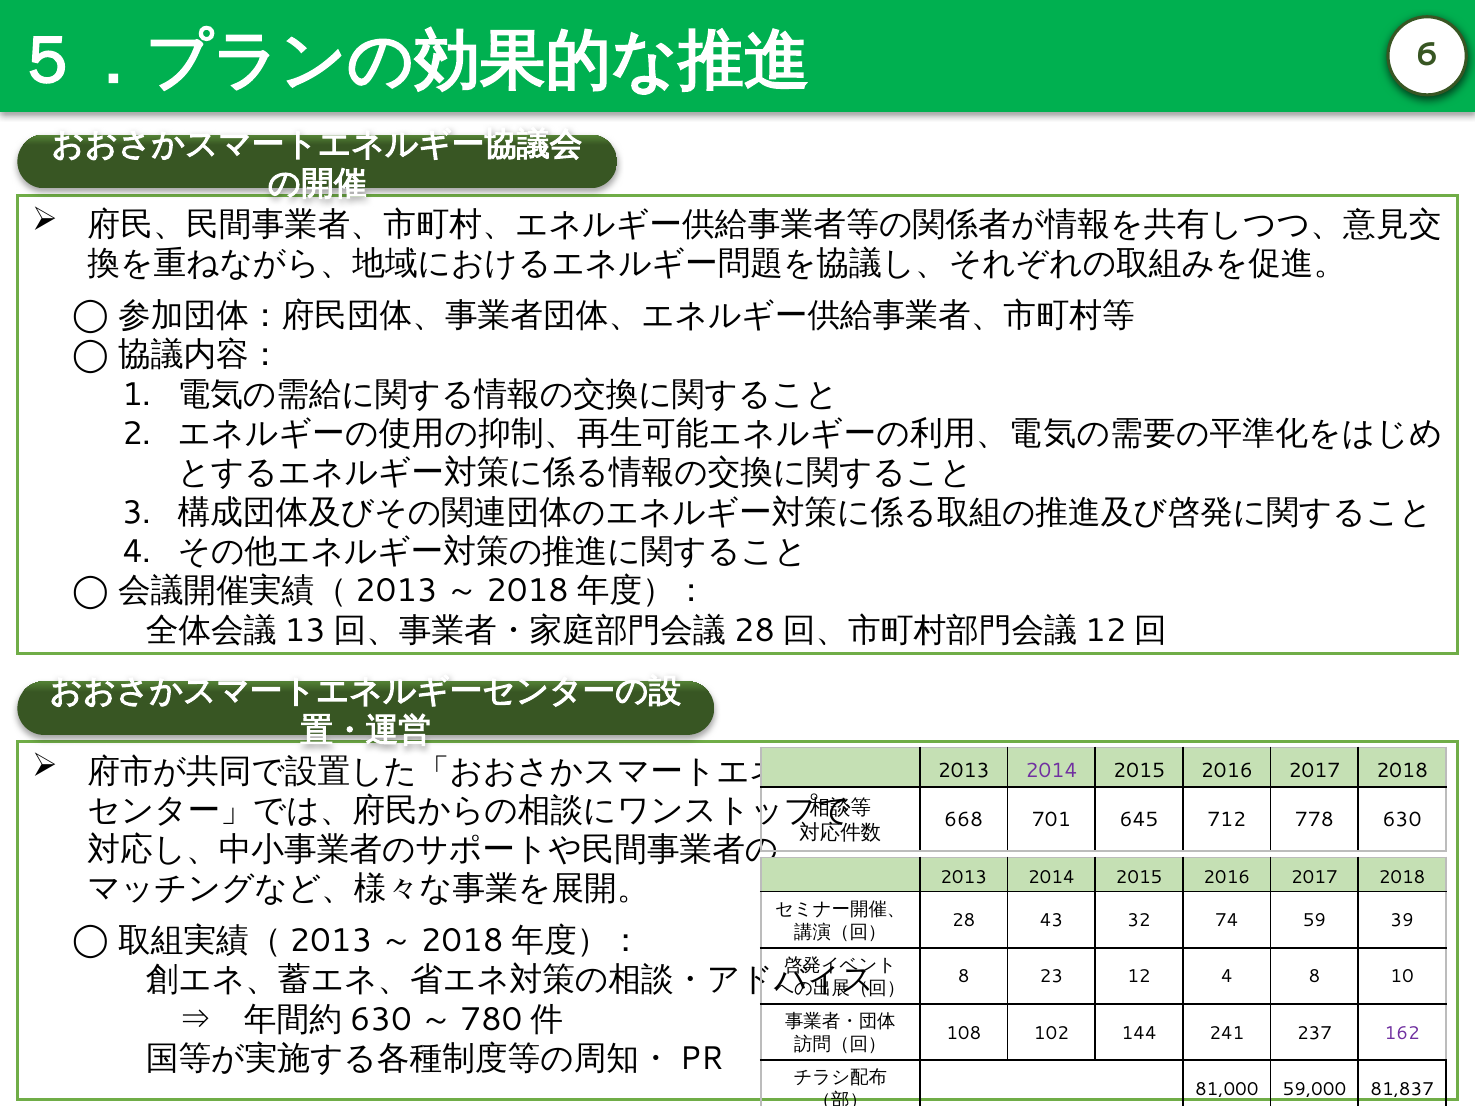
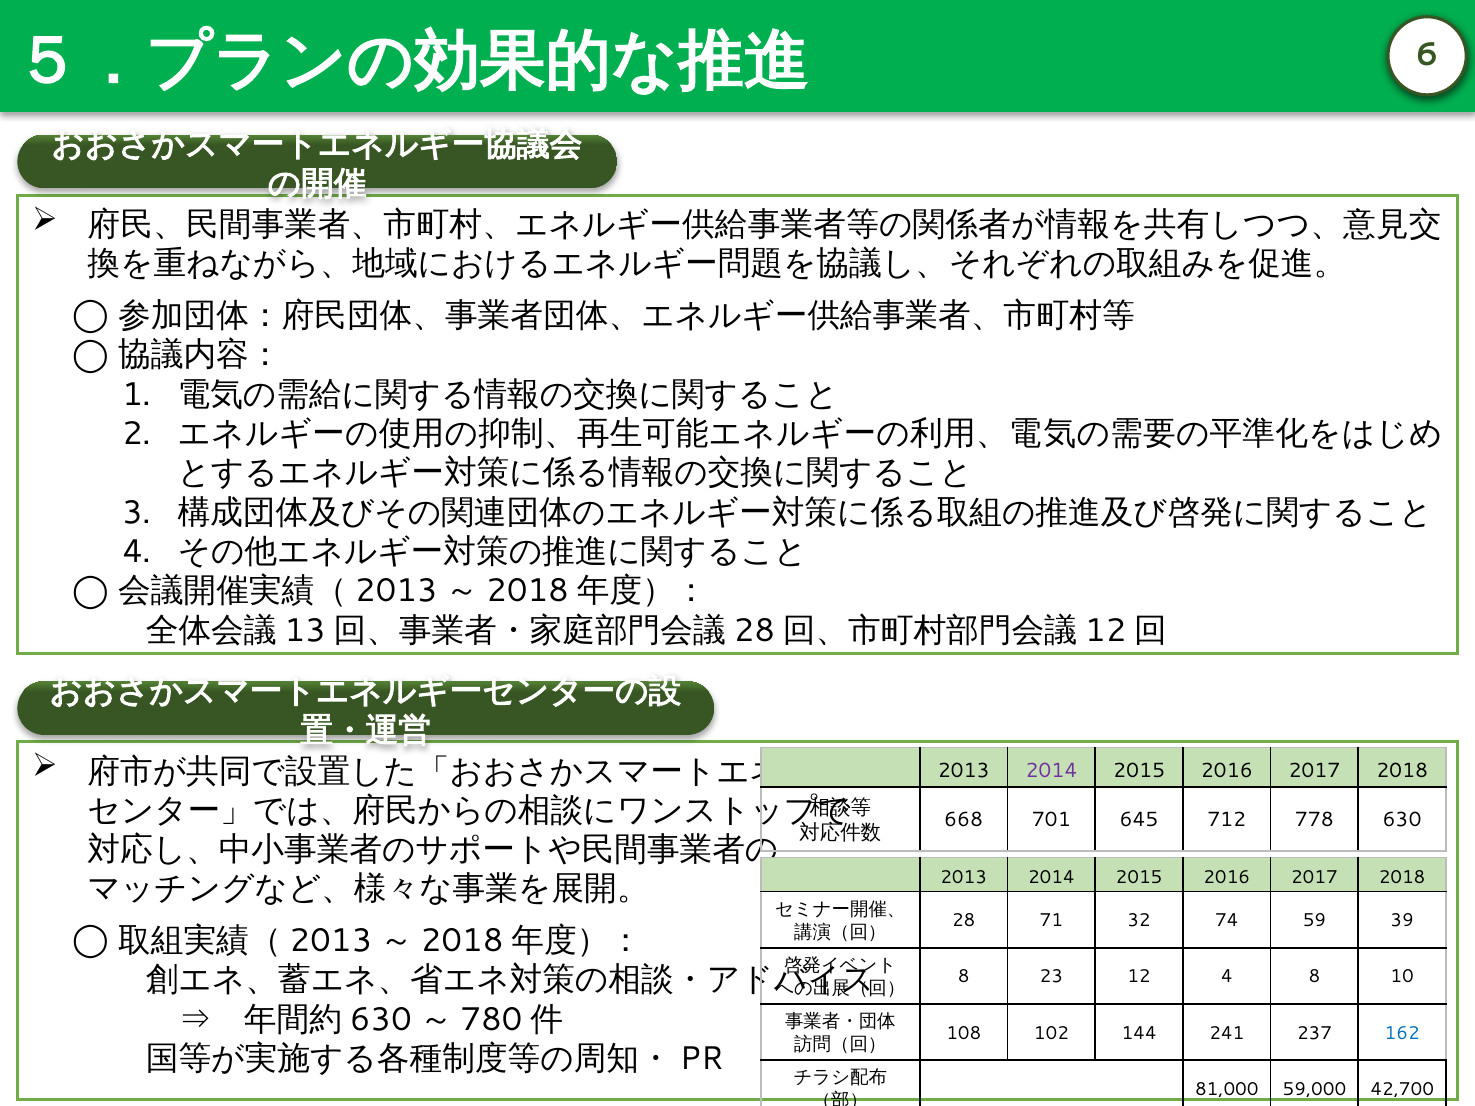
43: 43 -> 71
162 colour: purple -> blue
81,837: 81,837 -> 42,700
